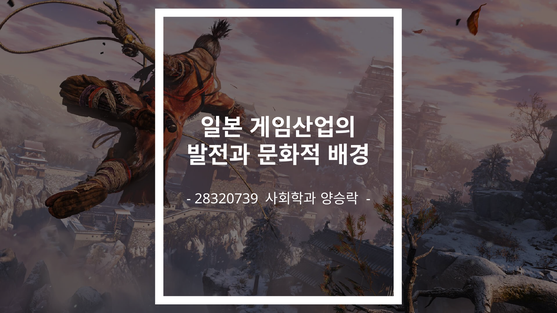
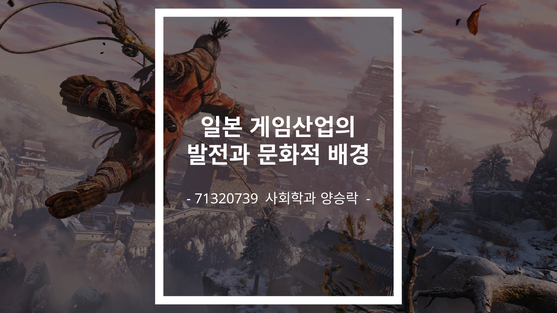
28320739: 28320739 -> 71320739
